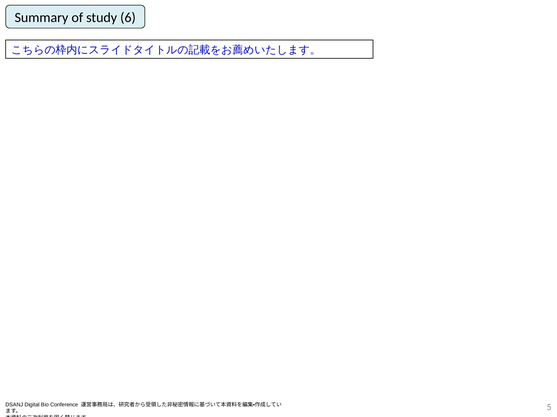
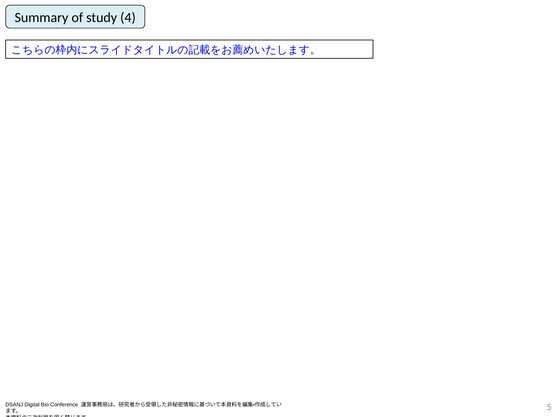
6: 6 -> 4
